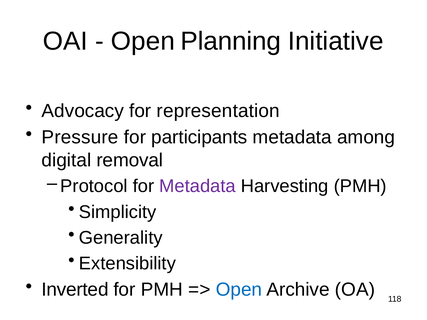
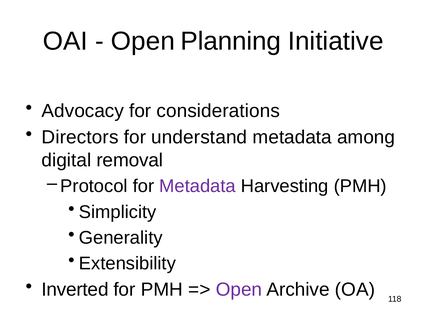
representation: representation -> considerations
Pressure: Pressure -> Directors
participants: participants -> understand
Open at (239, 290) colour: blue -> purple
